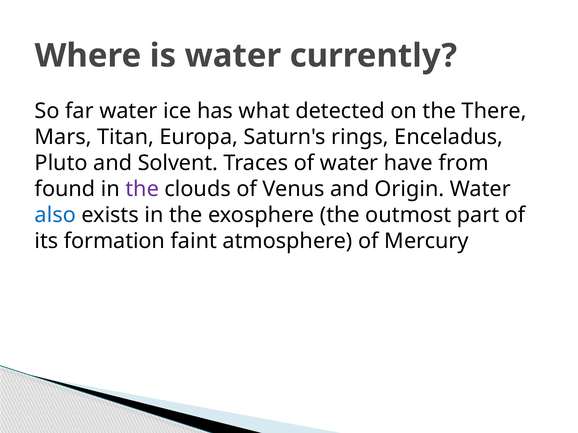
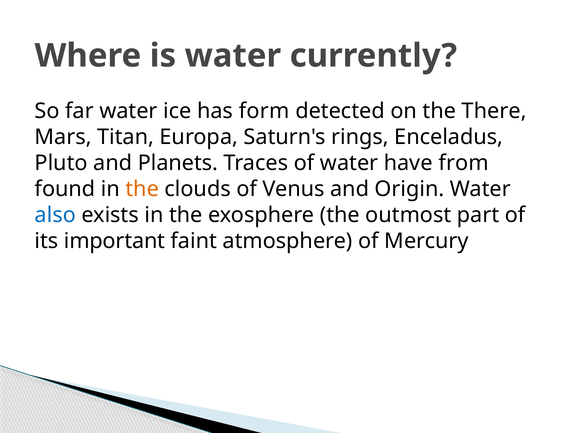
what: what -> form
Solvent: Solvent -> Planets
the at (142, 189) colour: purple -> orange
formation: formation -> important
